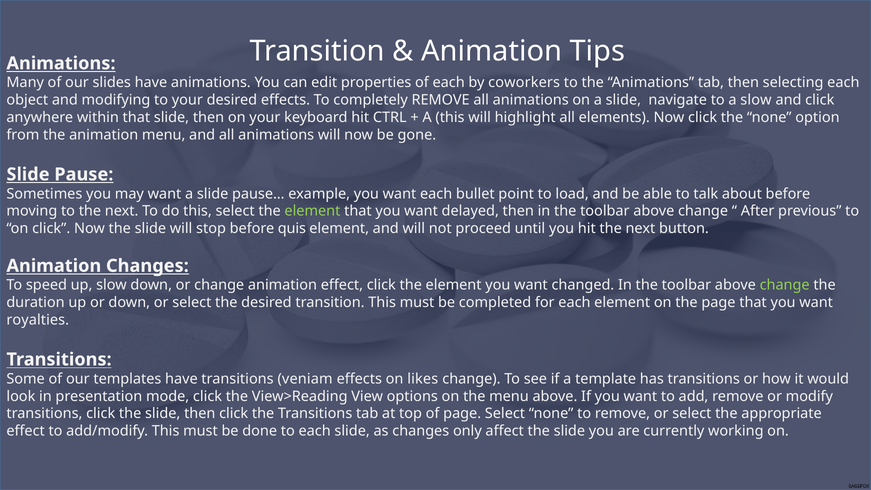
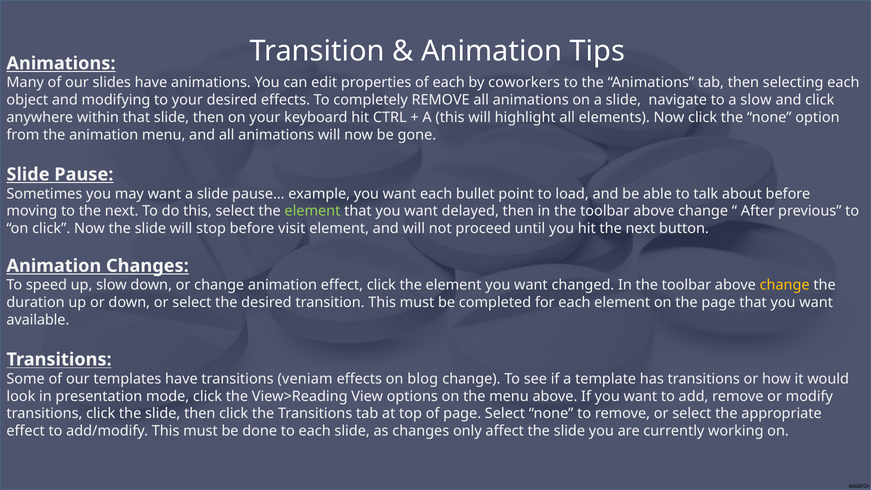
quis: quis -> visit
change at (785, 285) colour: light green -> yellow
royalties: royalties -> available
likes: likes -> blog
